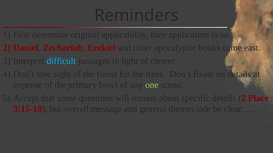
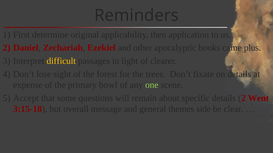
east: east -> plus
difficult colour: light blue -> yellow
Place: Place -> Went
